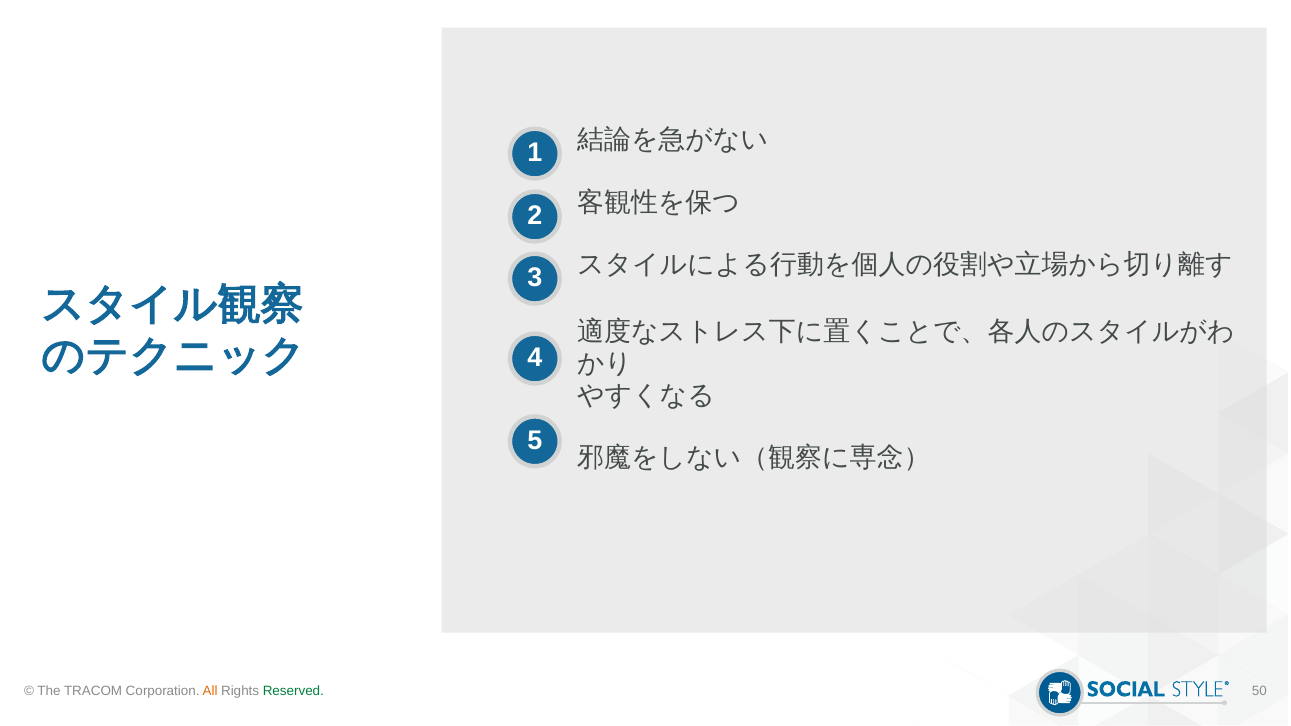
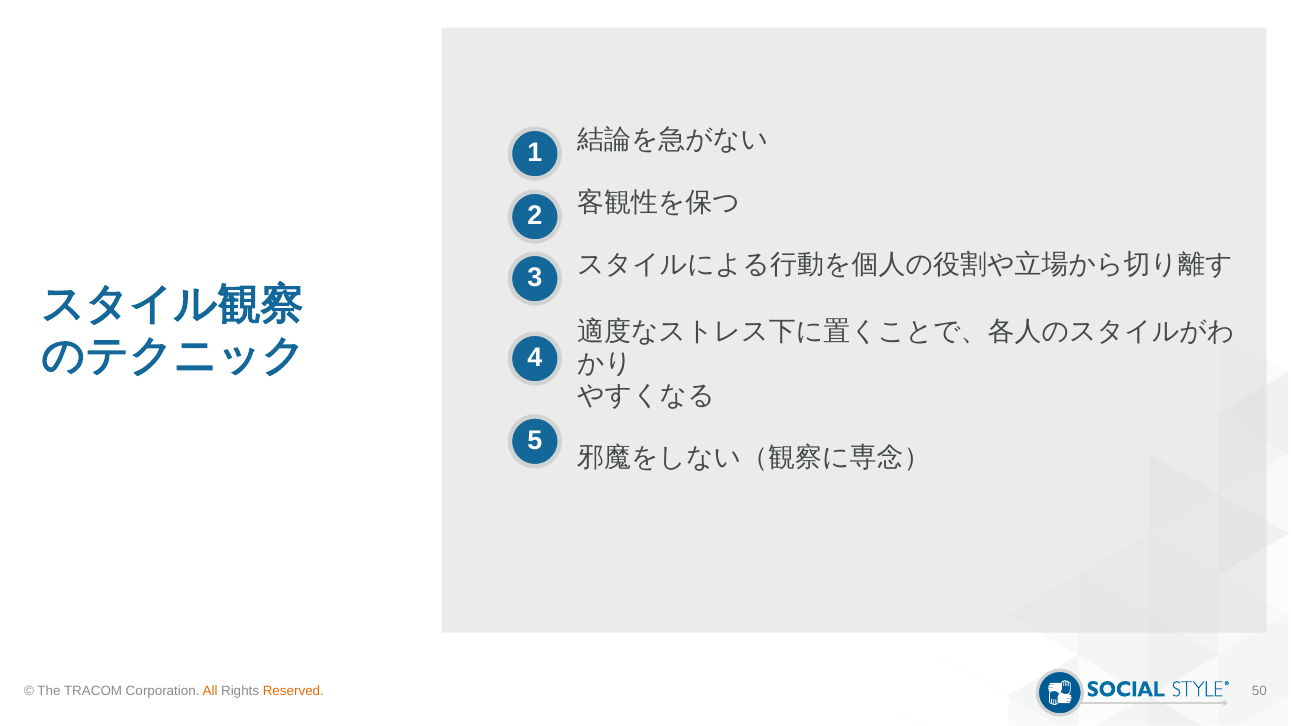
Reserved colour: green -> orange
